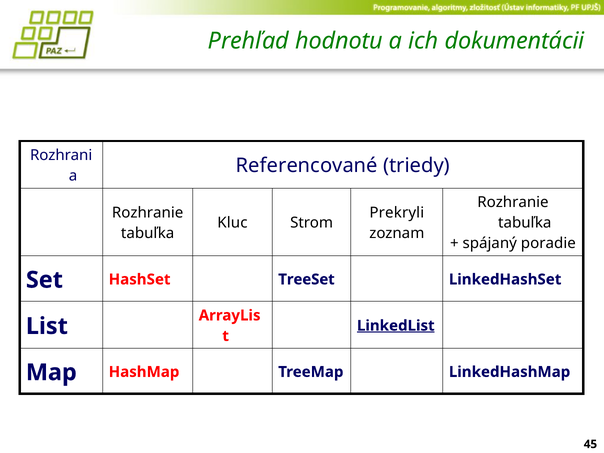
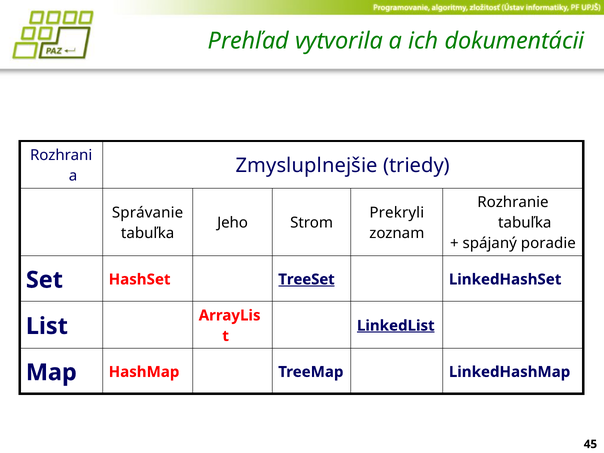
hodnotu: hodnotu -> vytvorila
Referencované: Referencované -> Zmysluplnejšie
Rozhranie at (148, 213): Rozhranie -> Správanie
Kluc: Kluc -> Jeho
TreeSet underline: none -> present
